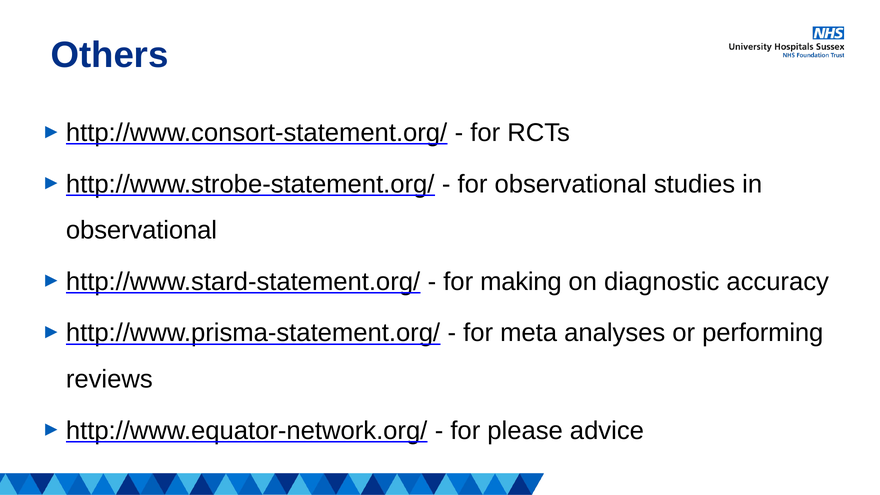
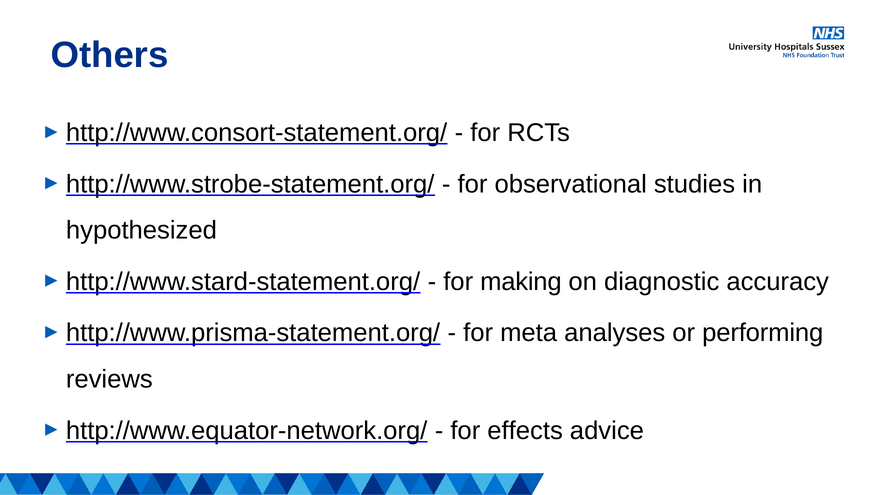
observational at (142, 230): observational -> hypothesized
please: please -> effects
